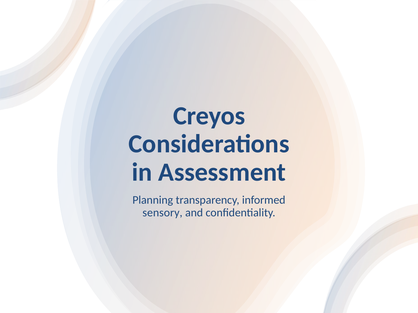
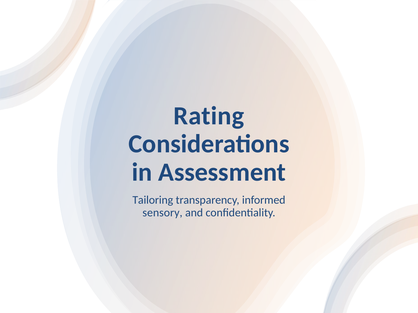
Creyos: Creyos -> Rating
Planning: Planning -> Tailoring
